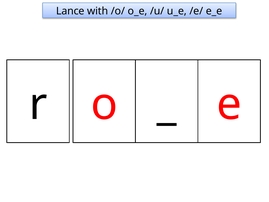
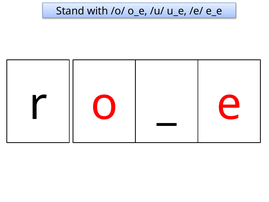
Lance: Lance -> Stand
